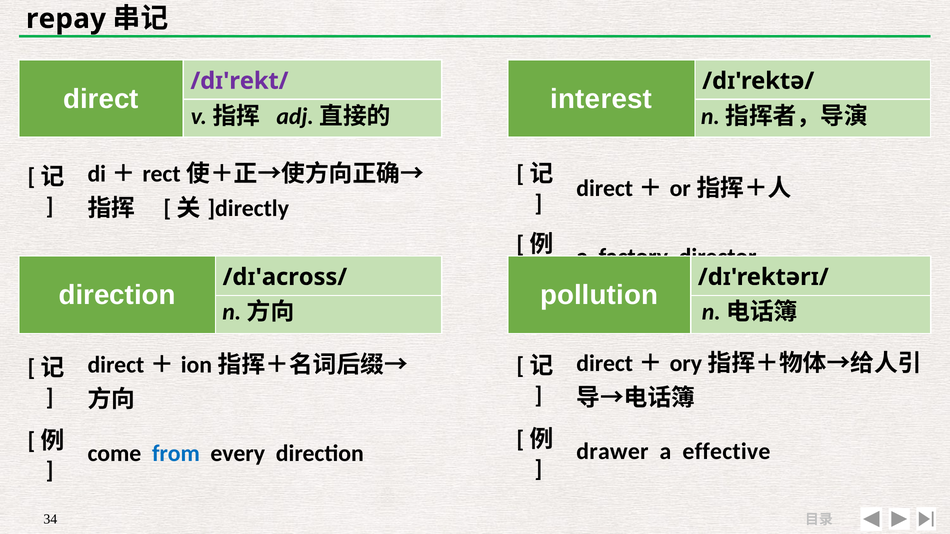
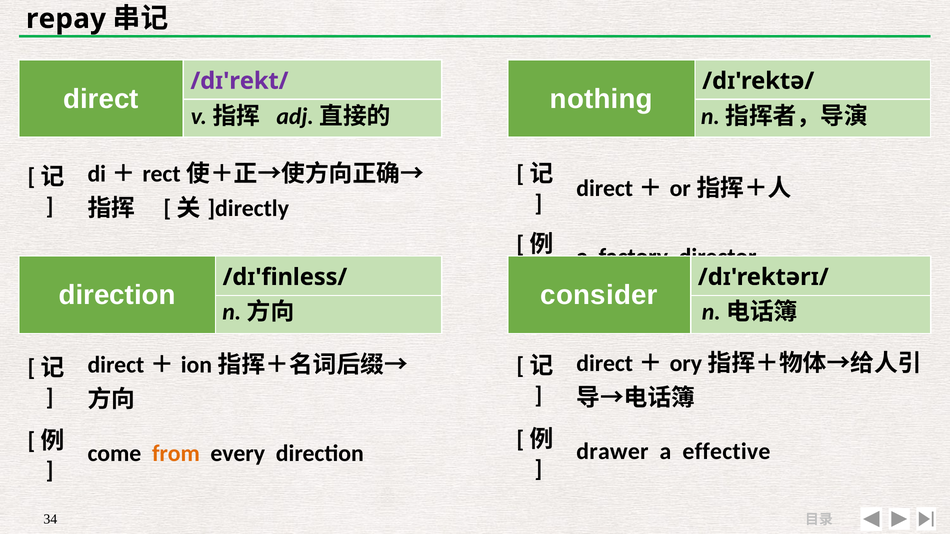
interest: interest -> nothing
/dɪ'across/: /dɪ'across/ -> /dɪ'finless/
pollution: pollution -> consider
from colour: blue -> orange
